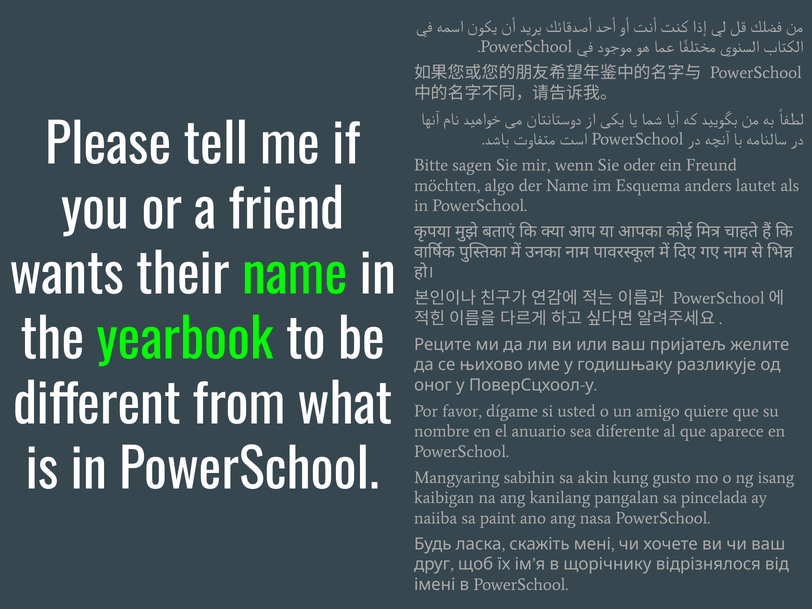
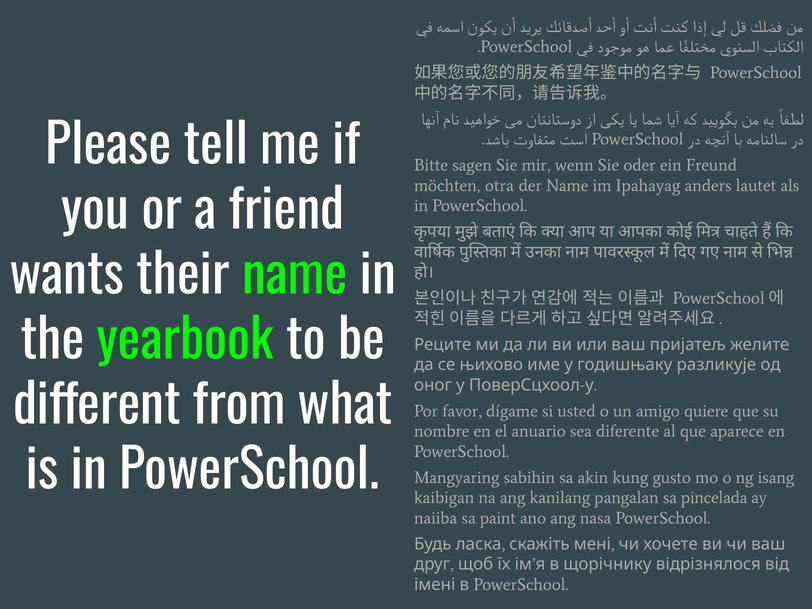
algo: algo -> otra
Esquema: Esquema -> Ipahayag
